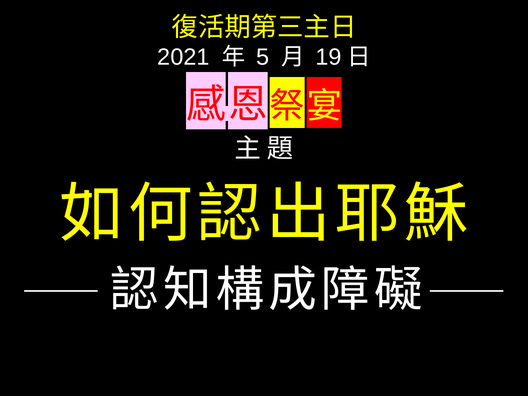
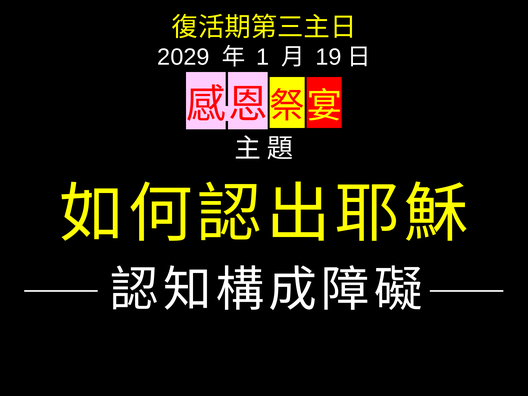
2021: 2021 -> 2029
5: 5 -> 1
